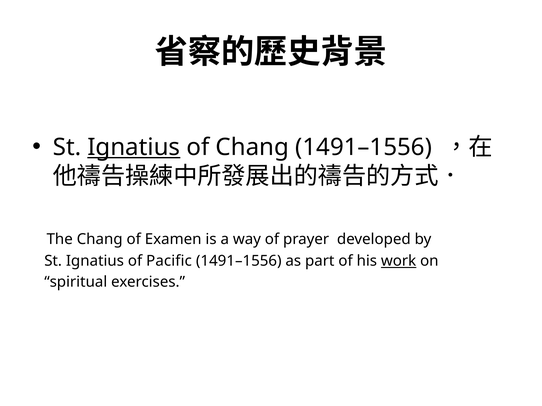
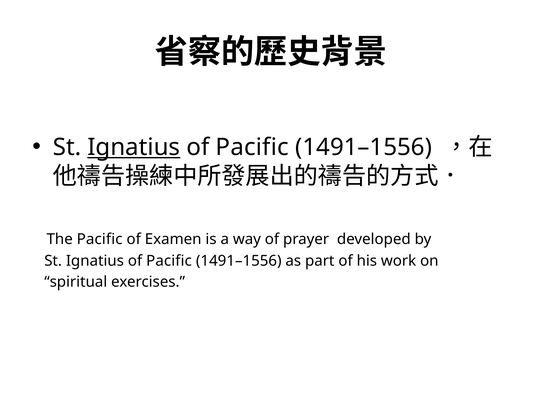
Chang at (252, 147): Chang -> Pacific
The Chang: Chang -> Pacific
work underline: present -> none
